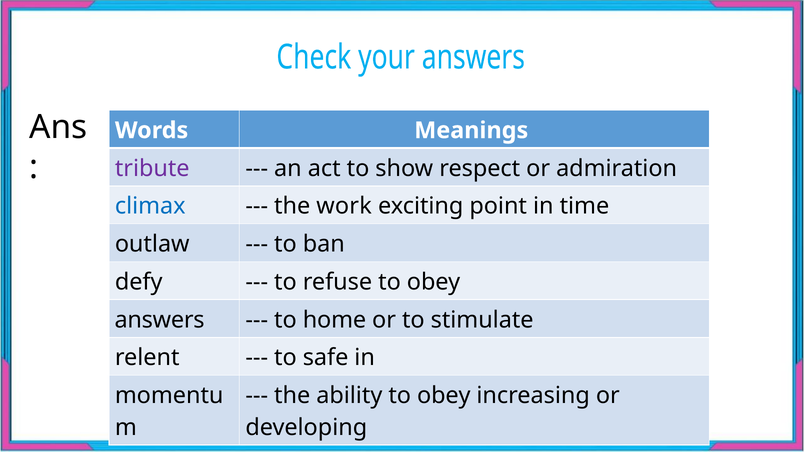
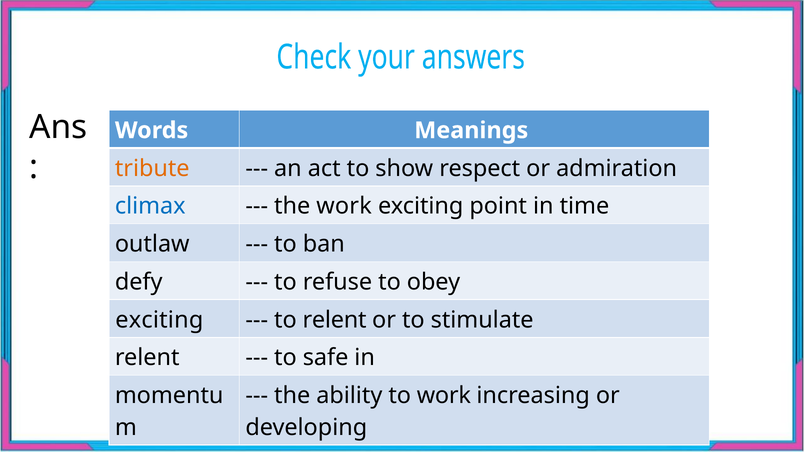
tribute colour: purple -> orange
answers at (160, 320): answers -> exciting
to home: home -> relent
ability to obey: obey -> work
